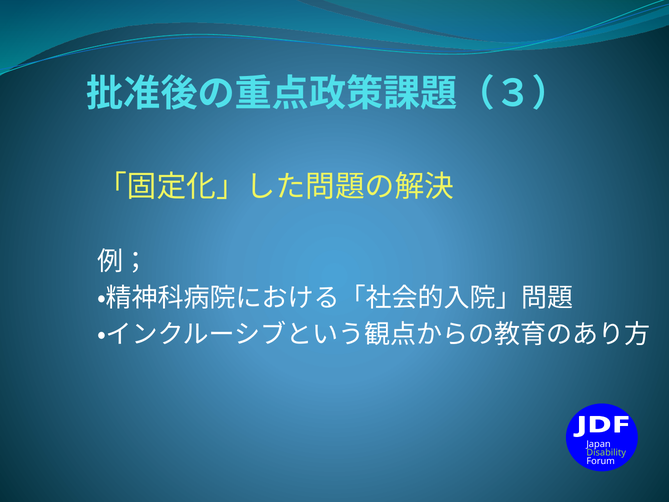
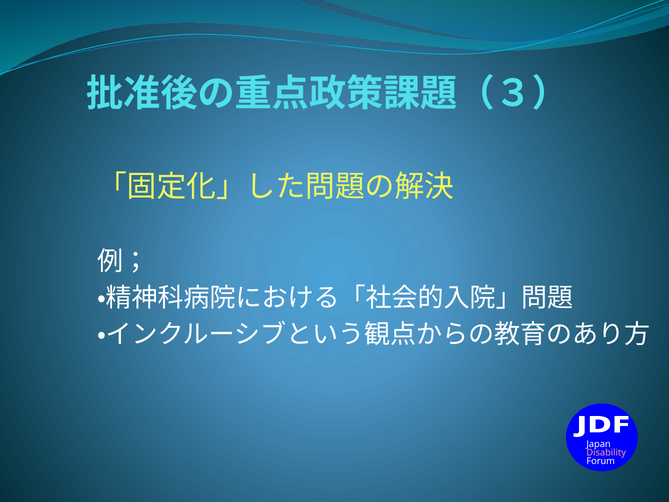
Disability colour: light green -> pink
